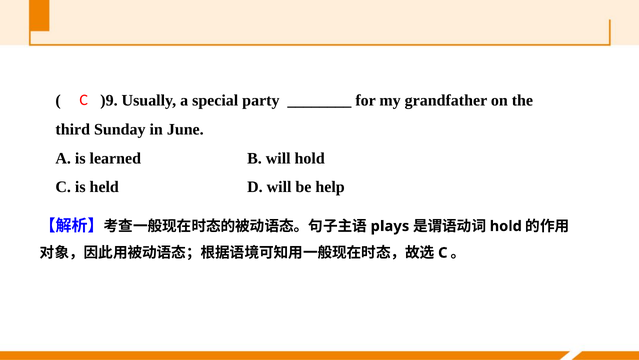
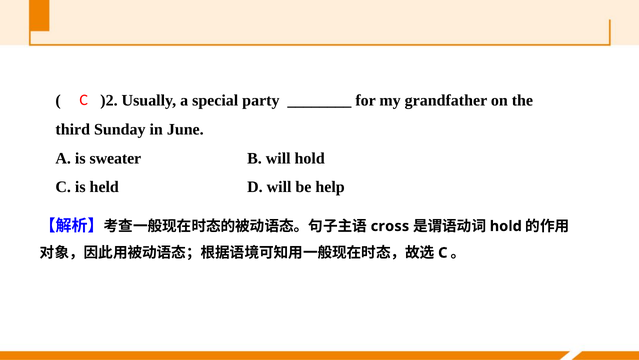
)9: )9 -> )2
learned: learned -> sweater
plays: plays -> cross
